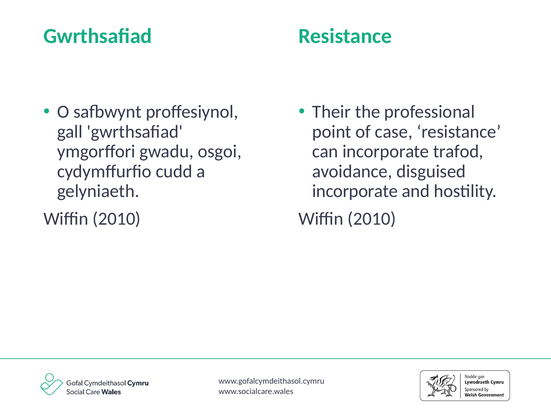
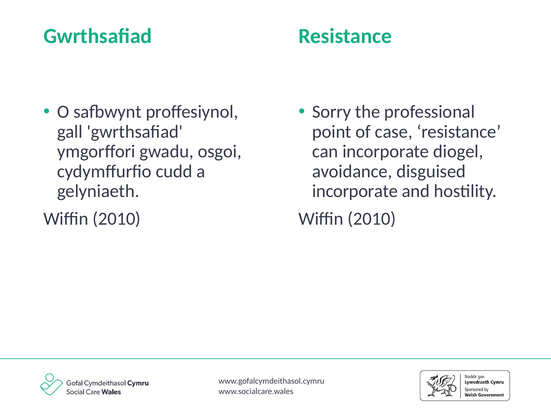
Their: Their -> Sorry
trafod: trafod -> diogel
